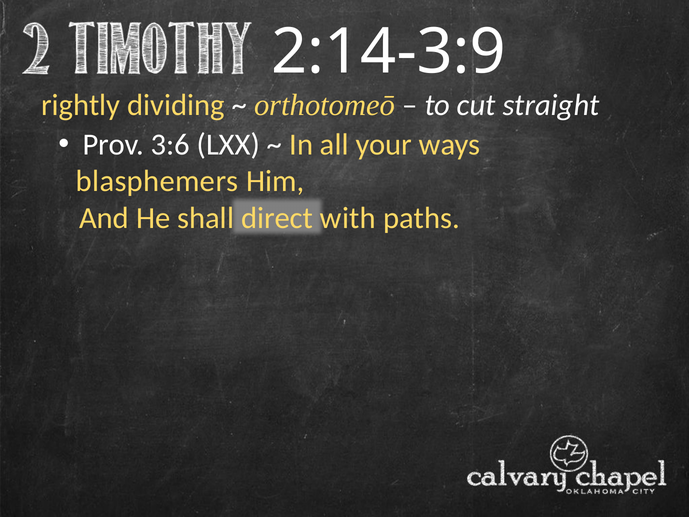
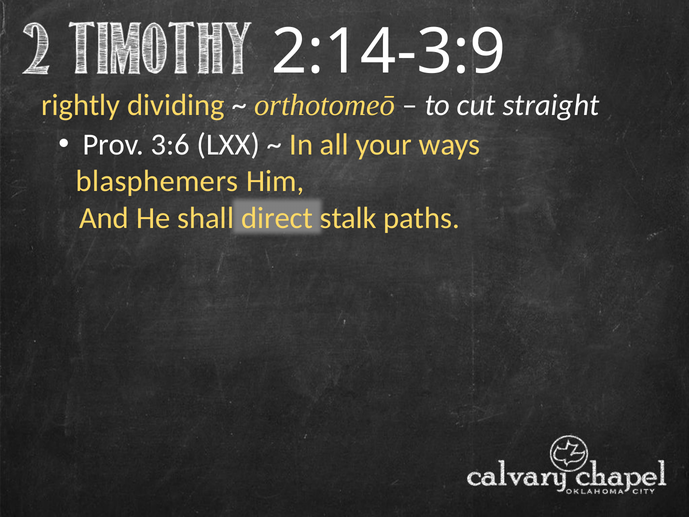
with: with -> stalk
